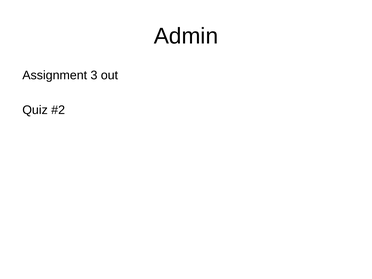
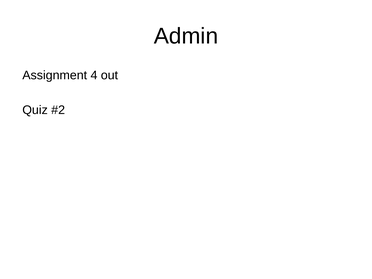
3: 3 -> 4
